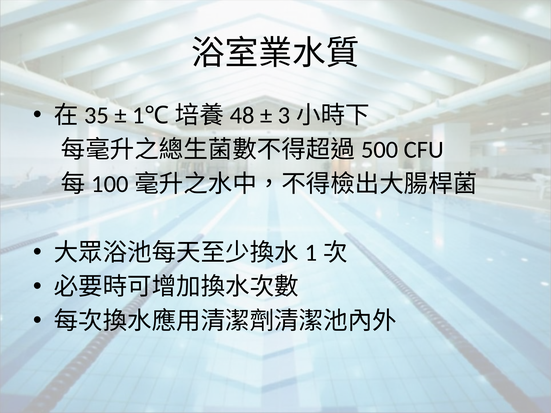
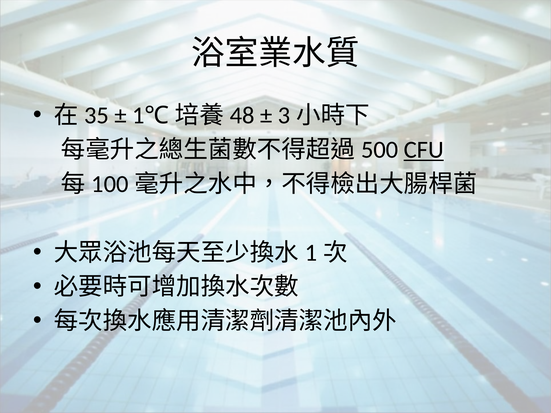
CFU underline: none -> present
